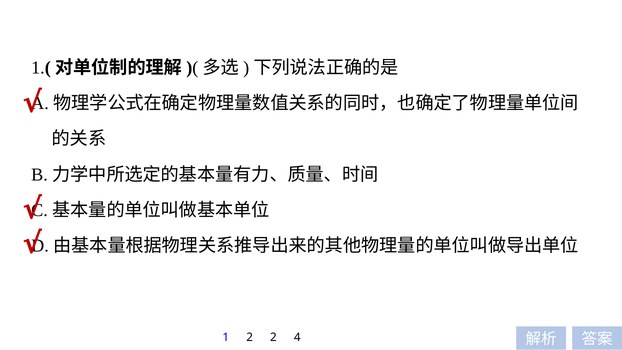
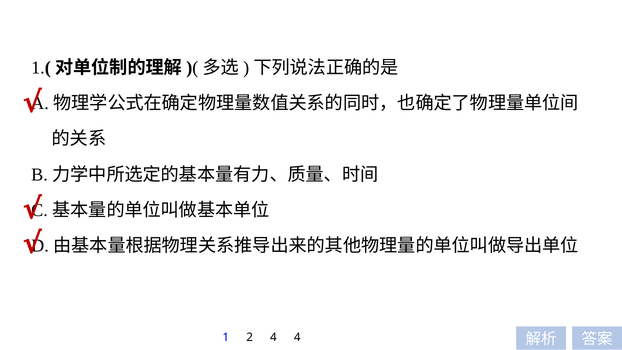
2 2: 2 -> 4
